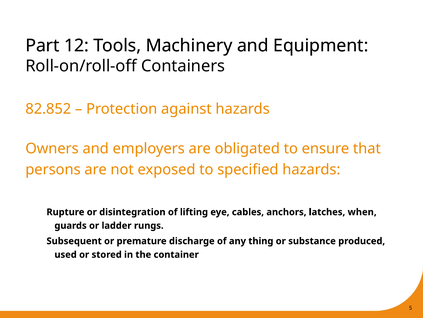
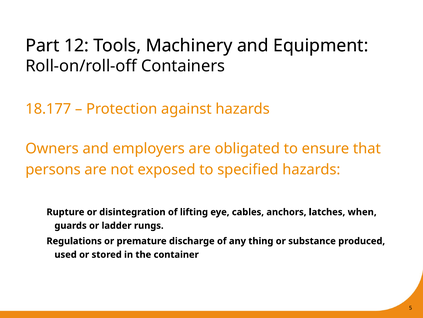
82.852: 82.852 -> 18.177
Subsequent: Subsequent -> Regulations
